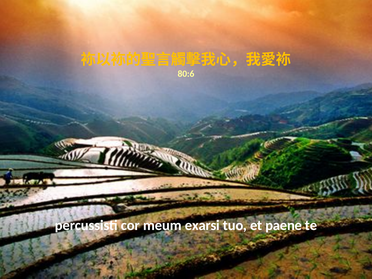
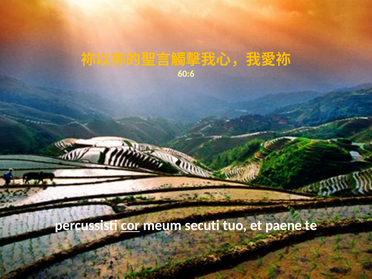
80:6: 80:6 -> 60:6
cor underline: none -> present
exarsi: exarsi -> secuti
